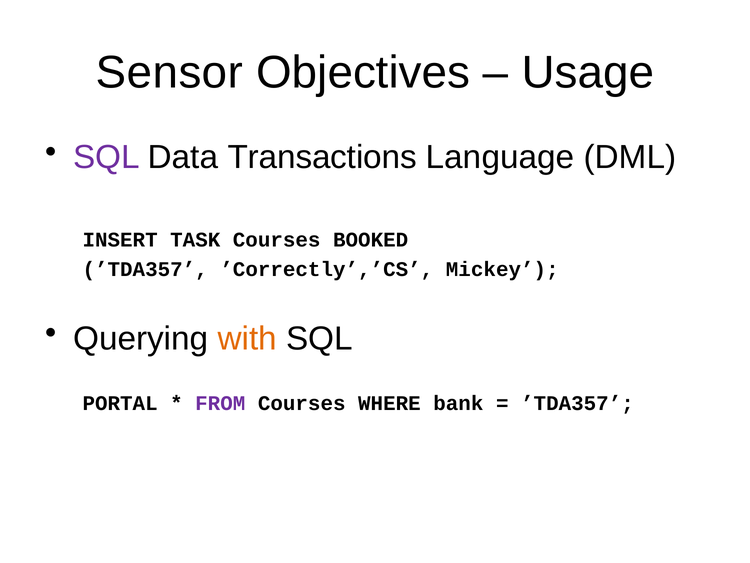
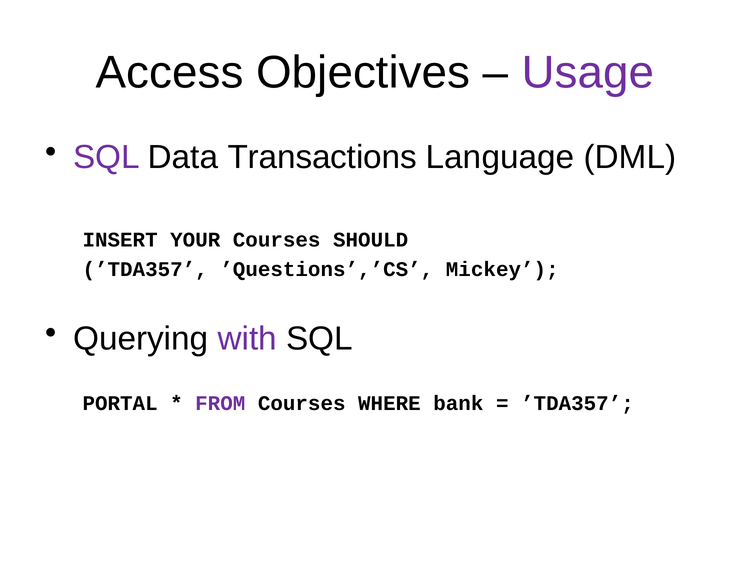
Sensor: Sensor -> Access
Usage colour: black -> purple
TASK: TASK -> YOUR
BOOKED: BOOKED -> SHOULD
’Correctly’,’CS: ’Correctly’,’CS -> ’Questions’,’CS
with colour: orange -> purple
